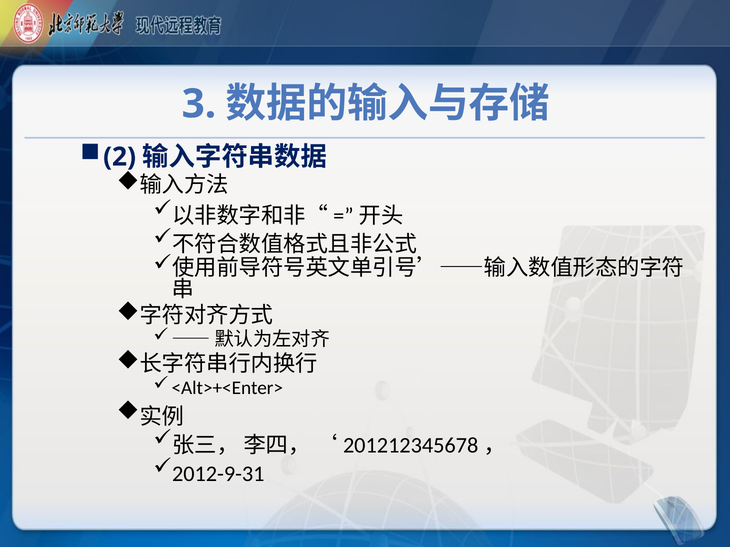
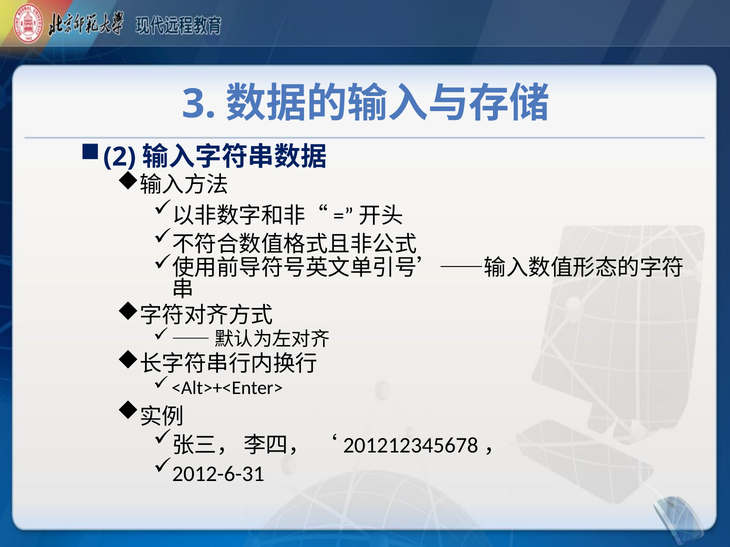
2012-9-31: 2012-9-31 -> 2012-6-31
